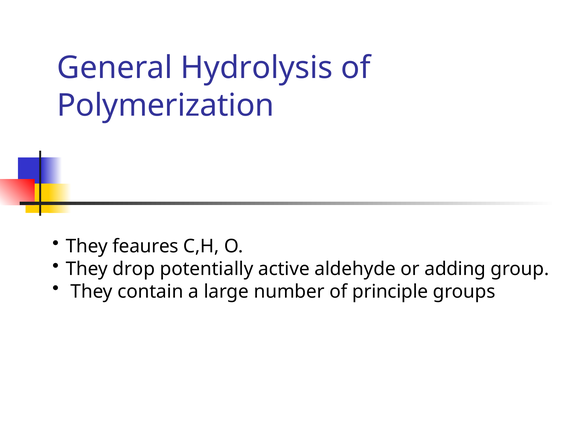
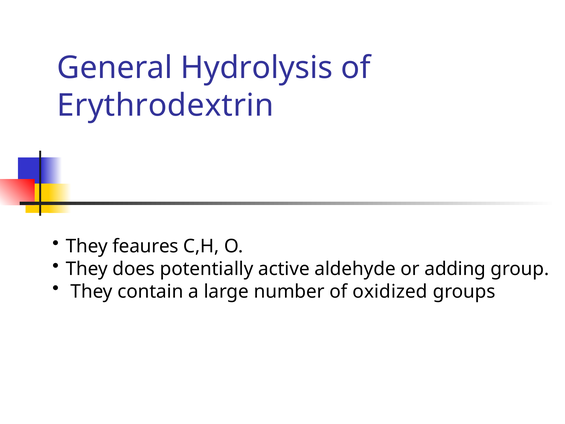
Polymerization: Polymerization -> Erythrodextrin
drop: drop -> does
principle: principle -> oxidized
